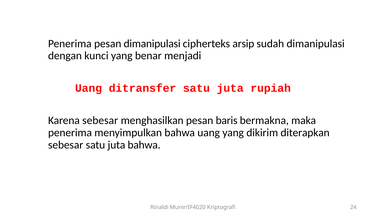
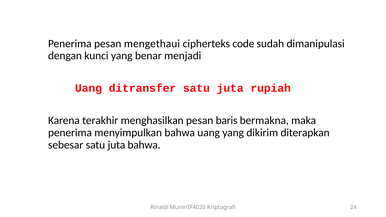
pesan dimanipulasi: dimanipulasi -> mengethaui
arsip: arsip -> code
Karena sebesar: sebesar -> terakhir
